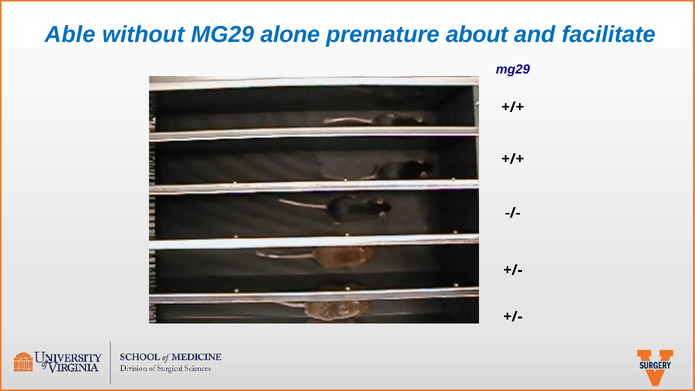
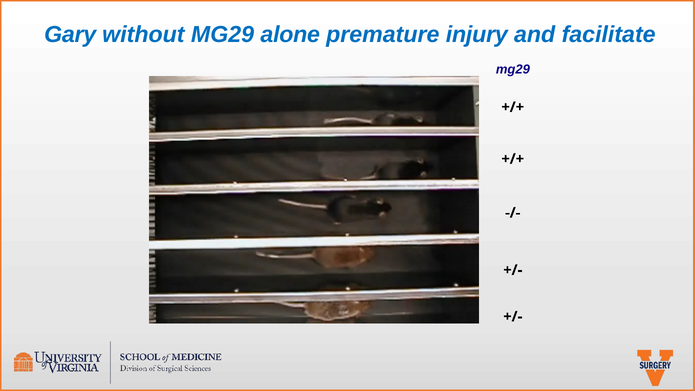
Able: Able -> Gary
about: about -> injury
